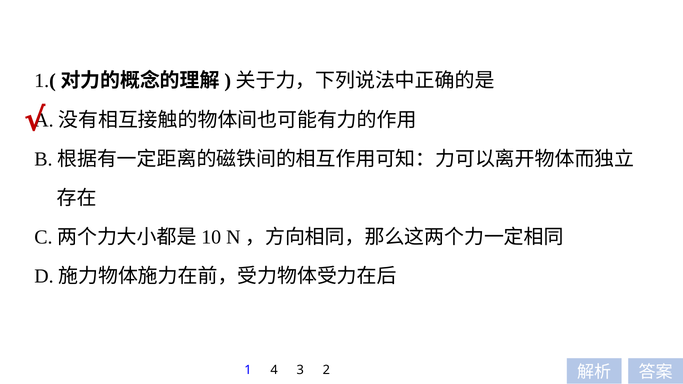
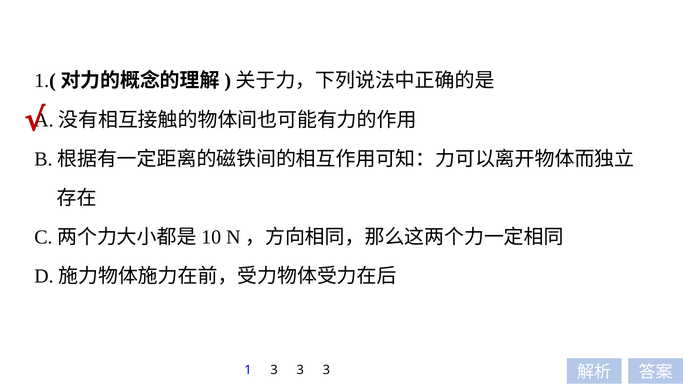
1 4: 4 -> 3
2 at (326, 371): 2 -> 3
